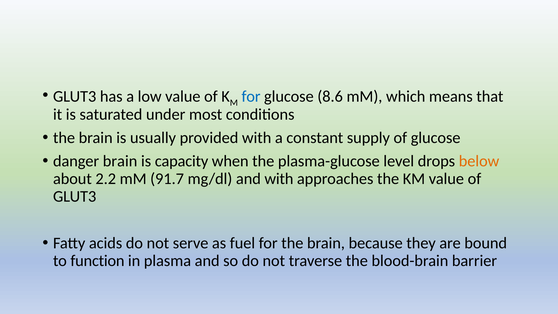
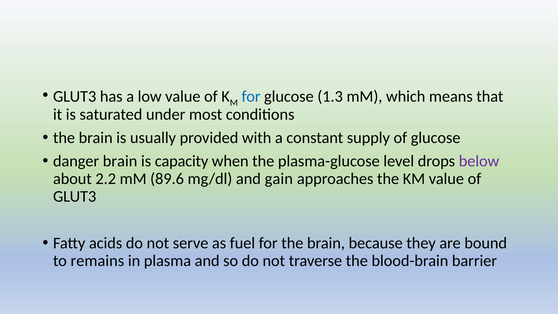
8.6: 8.6 -> 1.3
below colour: orange -> purple
91.7: 91.7 -> 89.6
and with: with -> gain
function: function -> remains
